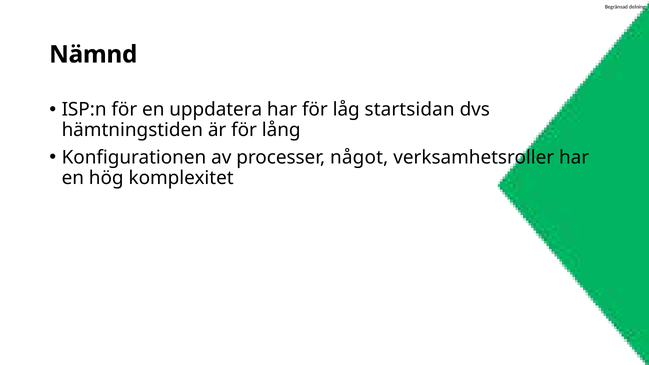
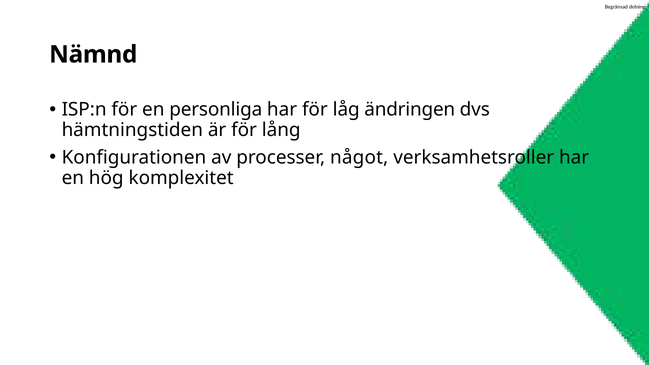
uppdatera: uppdatera -> personliga
startsidan: startsidan -> ändringen
